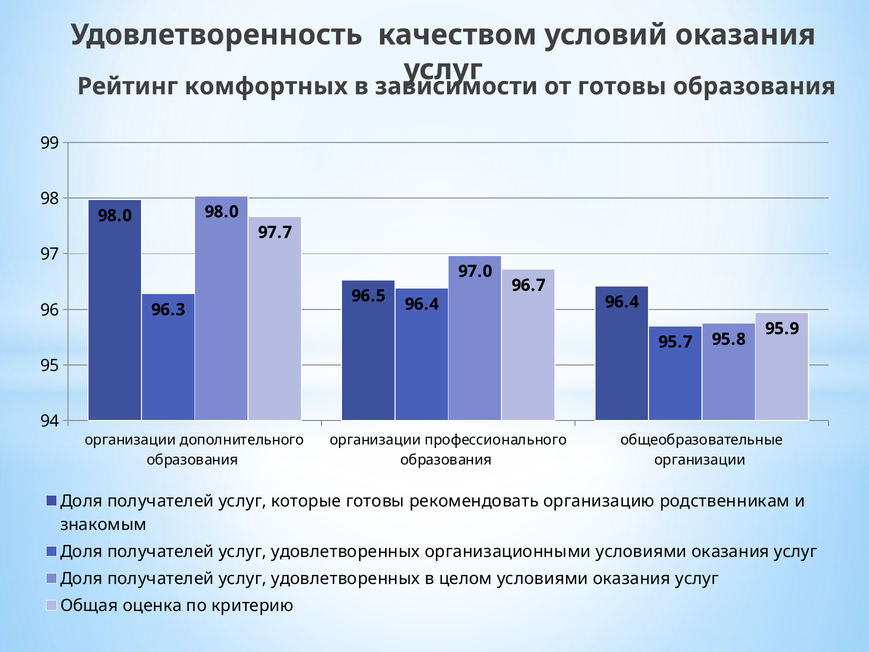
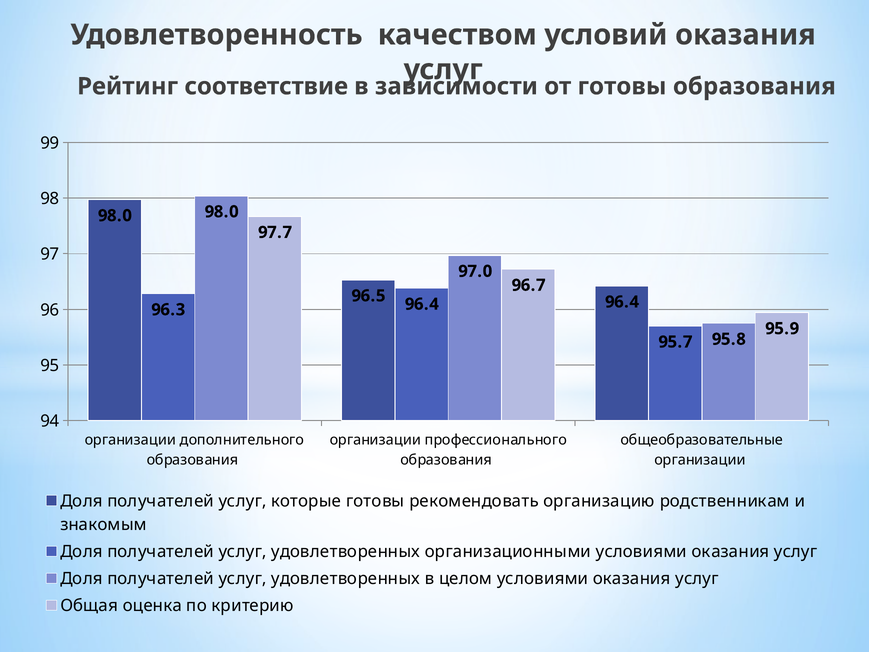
комфортных: комфортных -> соответствие
